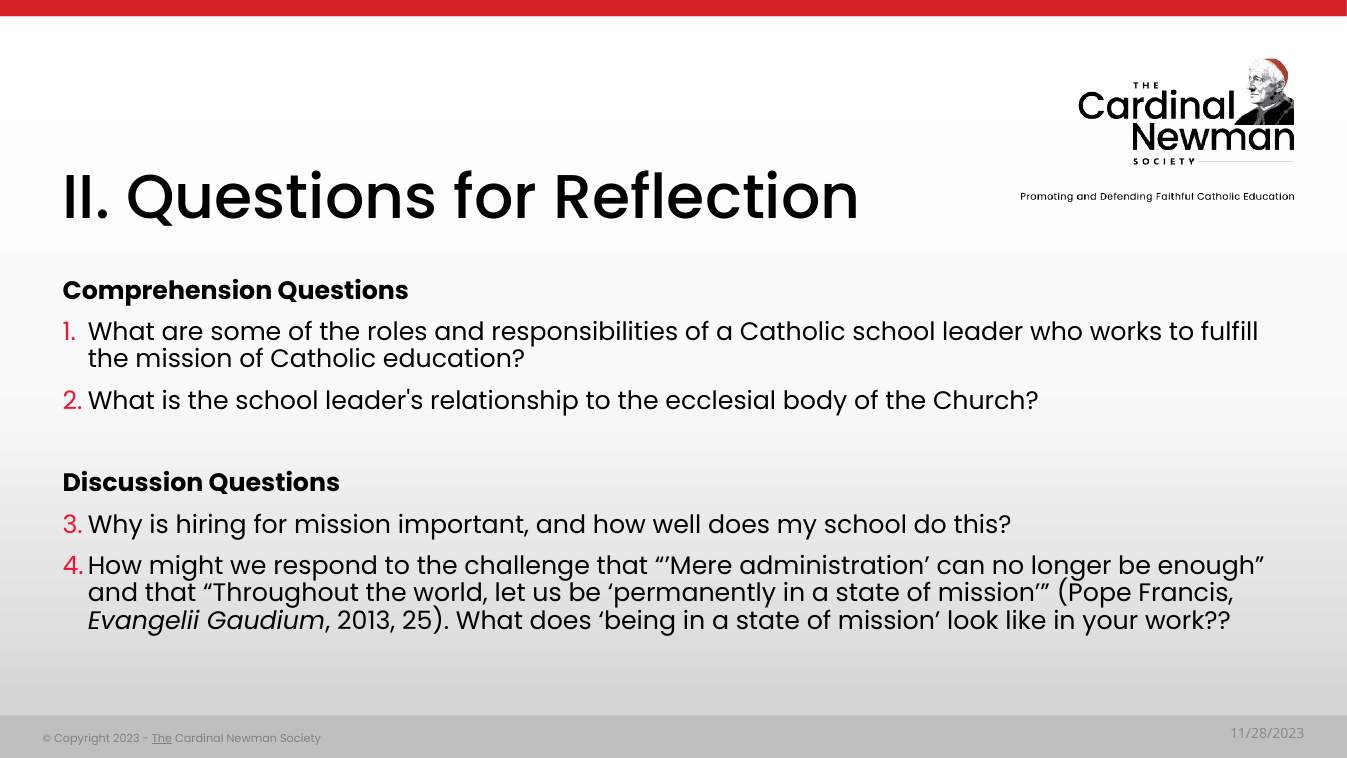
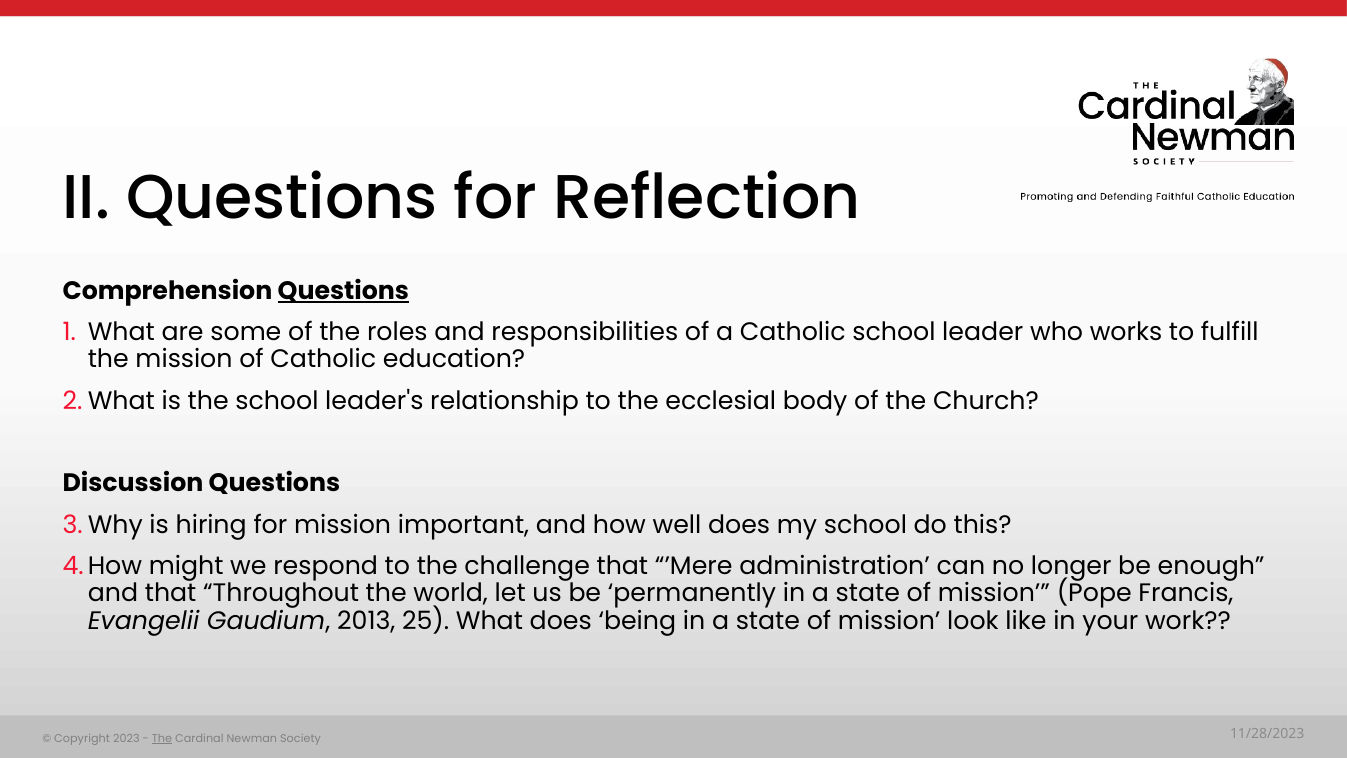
Questions at (343, 291) underline: none -> present
